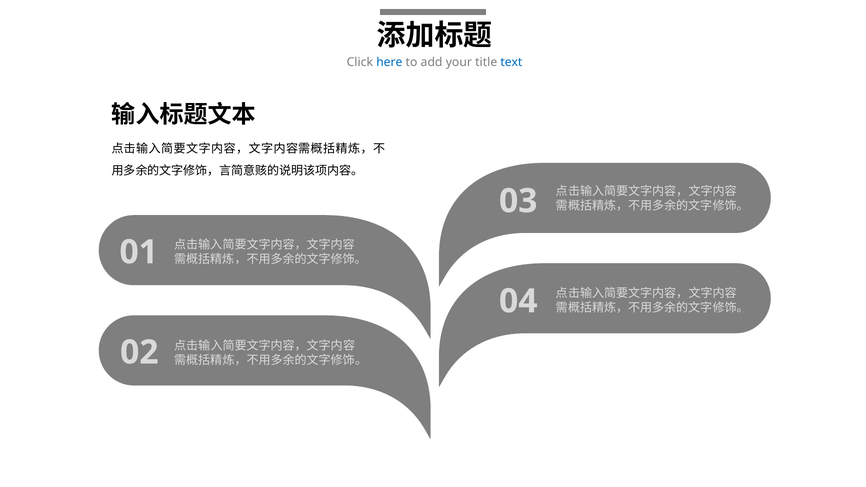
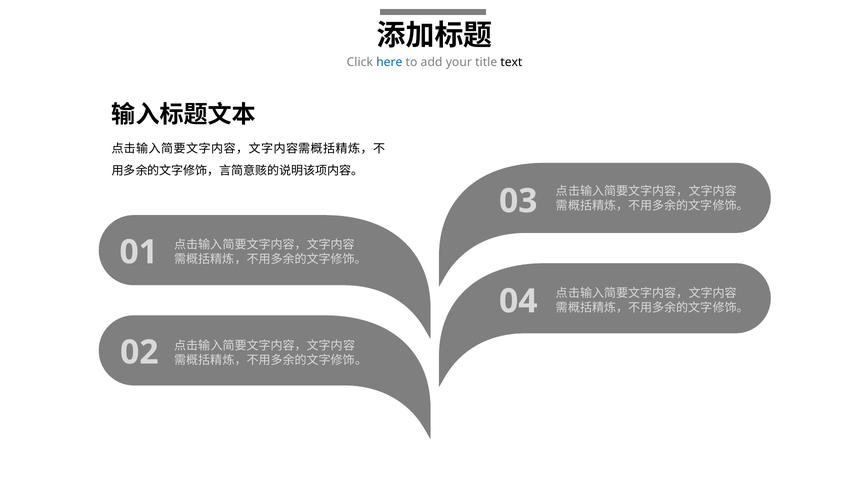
text colour: blue -> black
